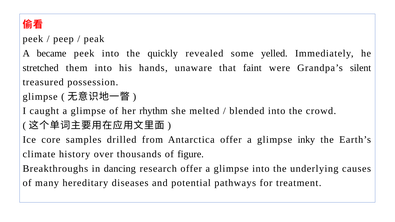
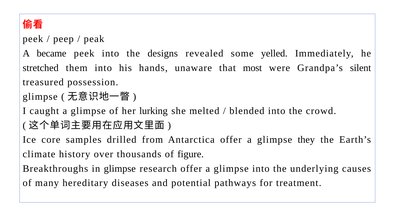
quickly: quickly -> designs
faint: faint -> most
rhythm: rhythm -> lurking
inky: inky -> they
in dancing: dancing -> glimpse
